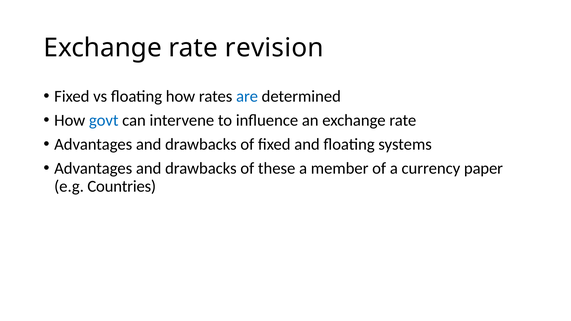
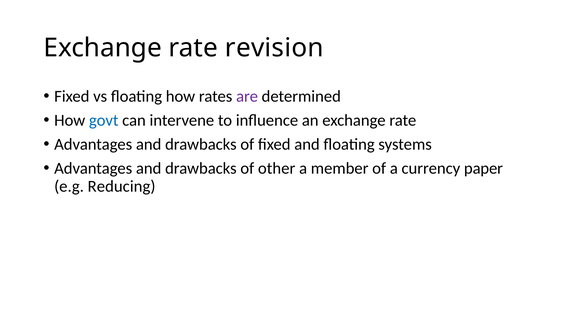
are colour: blue -> purple
these: these -> other
Countries: Countries -> Reducing
